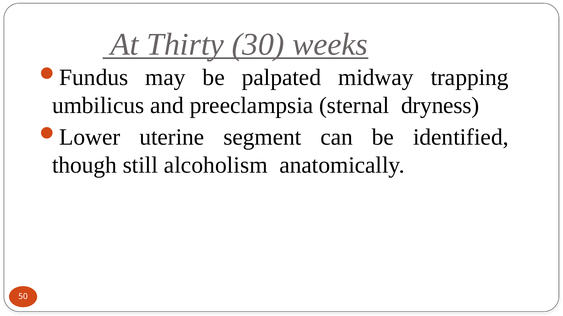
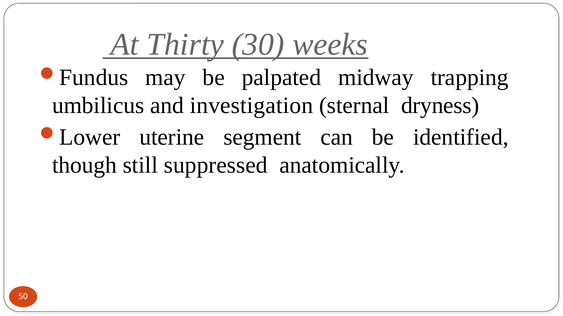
preeclampsia: preeclampsia -> investigation
alcoholism: alcoholism -> suppressed
